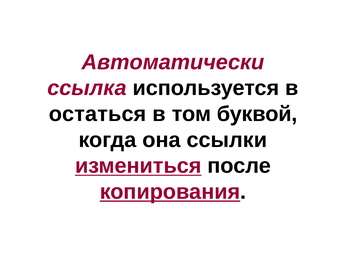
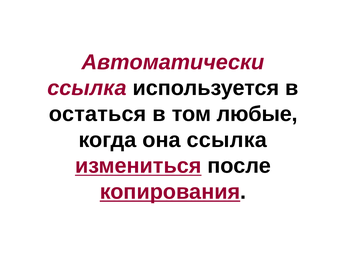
буквой: буквой -> любые
она ссылки: ссылки -> ссылка
